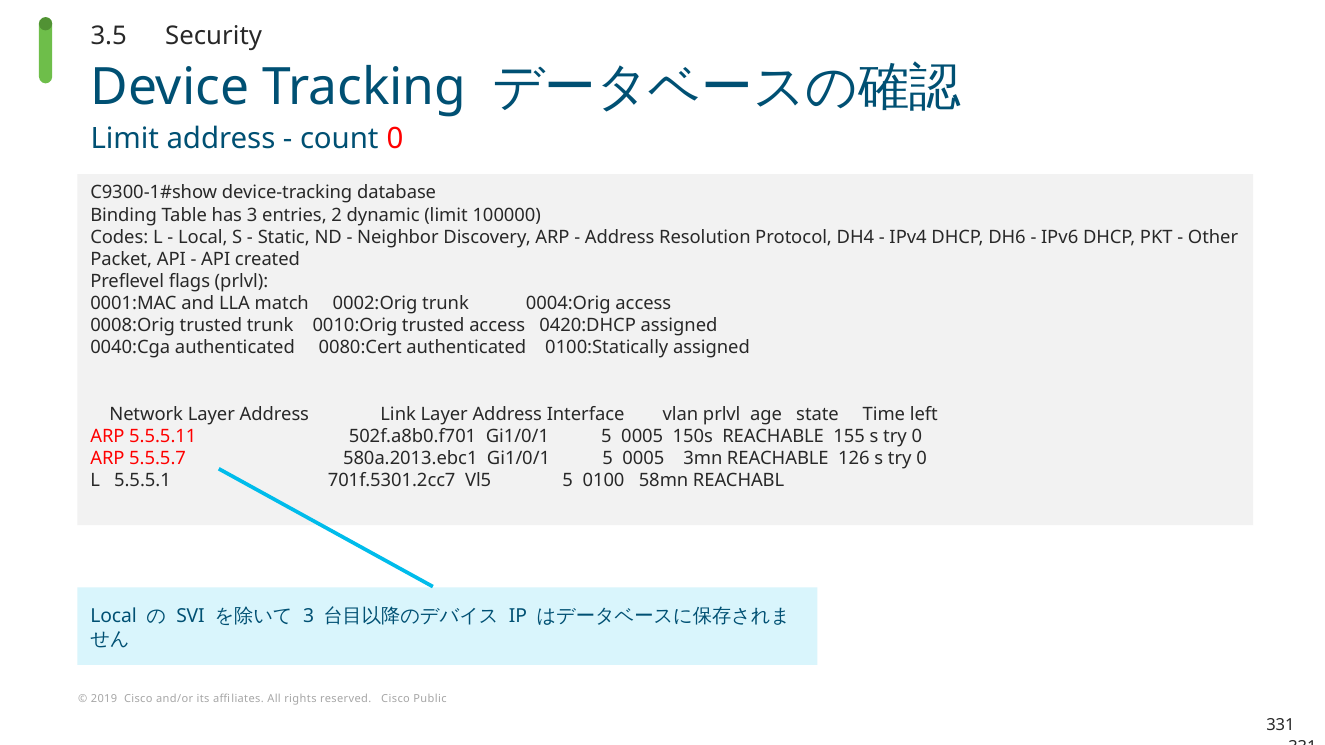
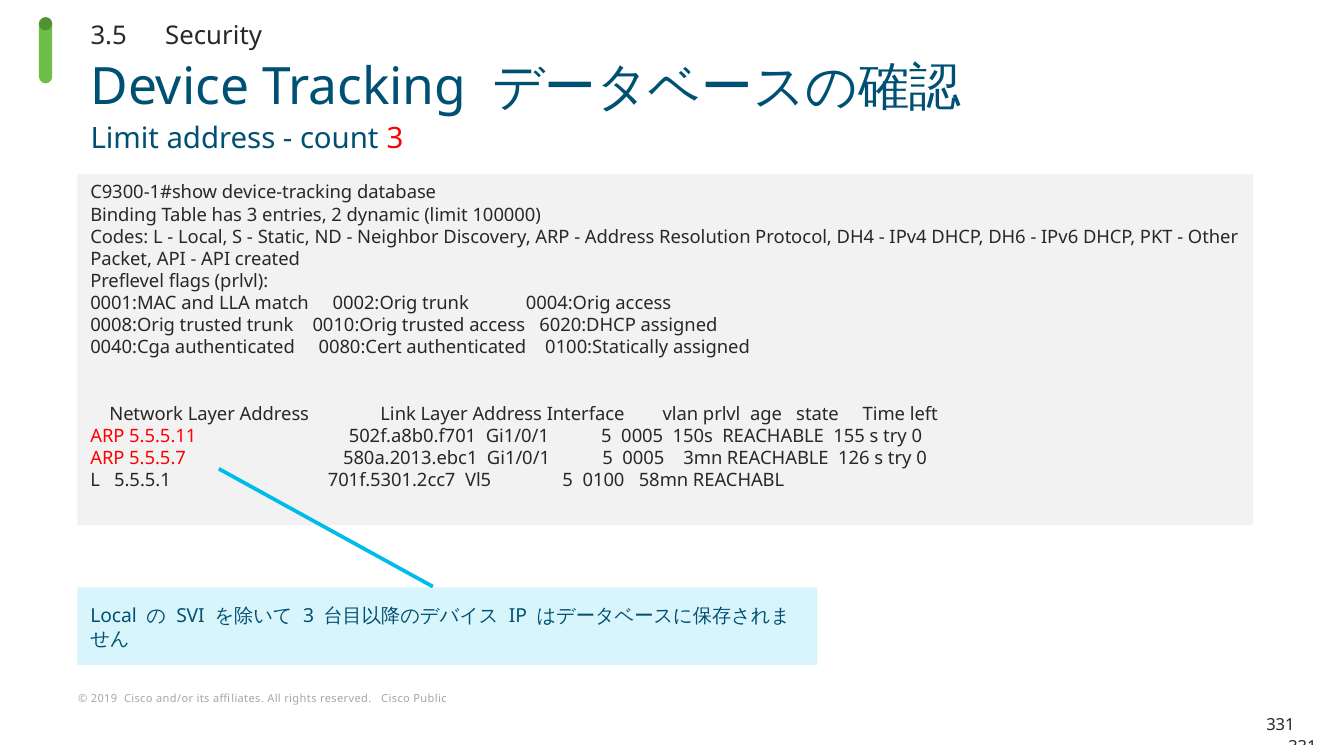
count 0: 0 -> 3
0420:DHCP: 0420:DHCP -> 6020:DHCP
